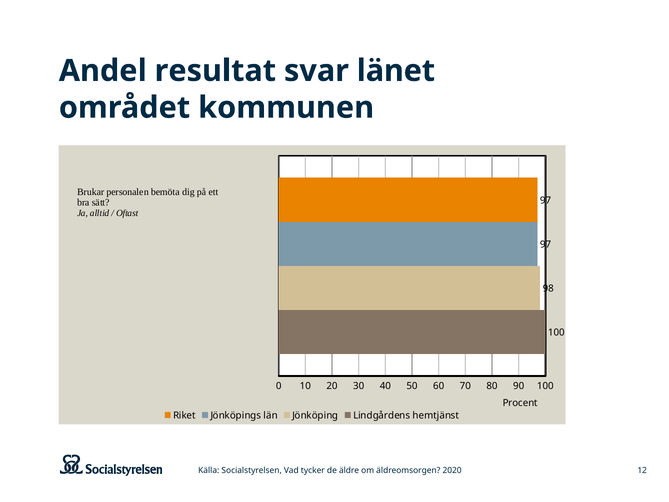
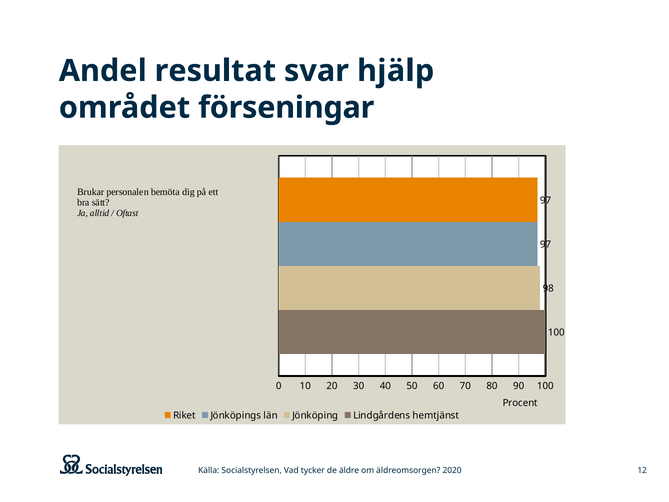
länet: länet -> hjälp
kommunen: kommunen -> förseningar
